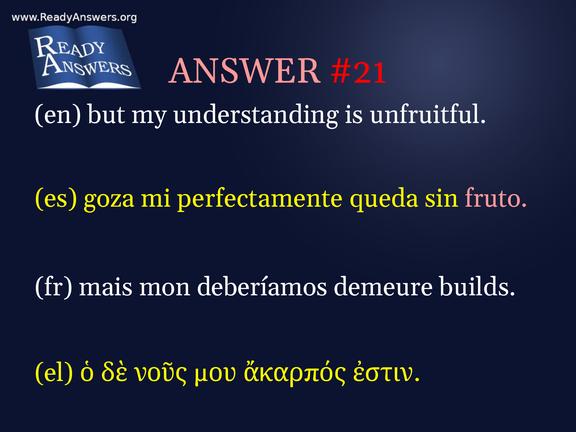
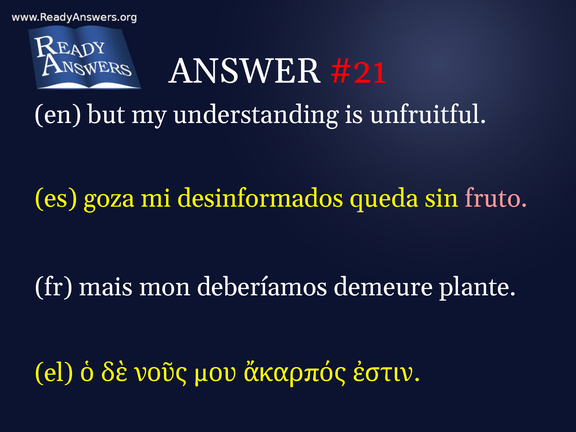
ANSWER colour: pink -> white
perfectamente: perfectamente -> desinformados
builds: builds -> plante
